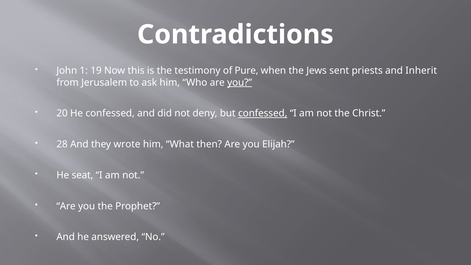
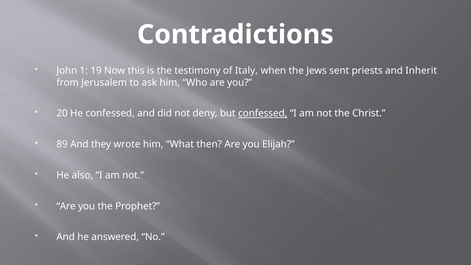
Pure: Pure -> Italy
you at (240, 82) underline: present -> none
28: 28 -> 89
seat: seat -> also
